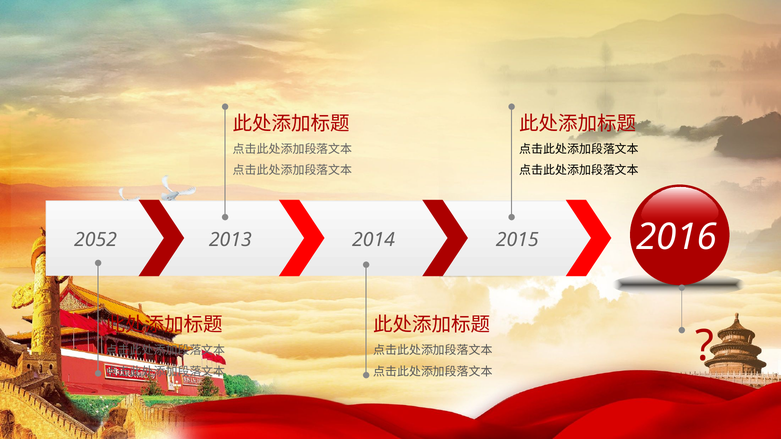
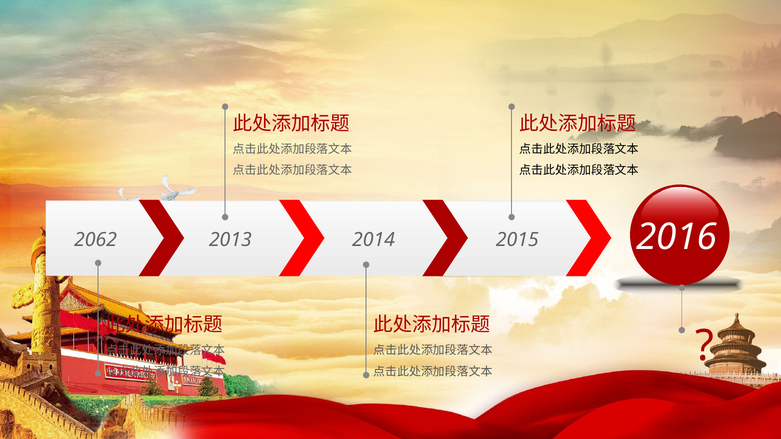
2052: 2052 -> 2062
